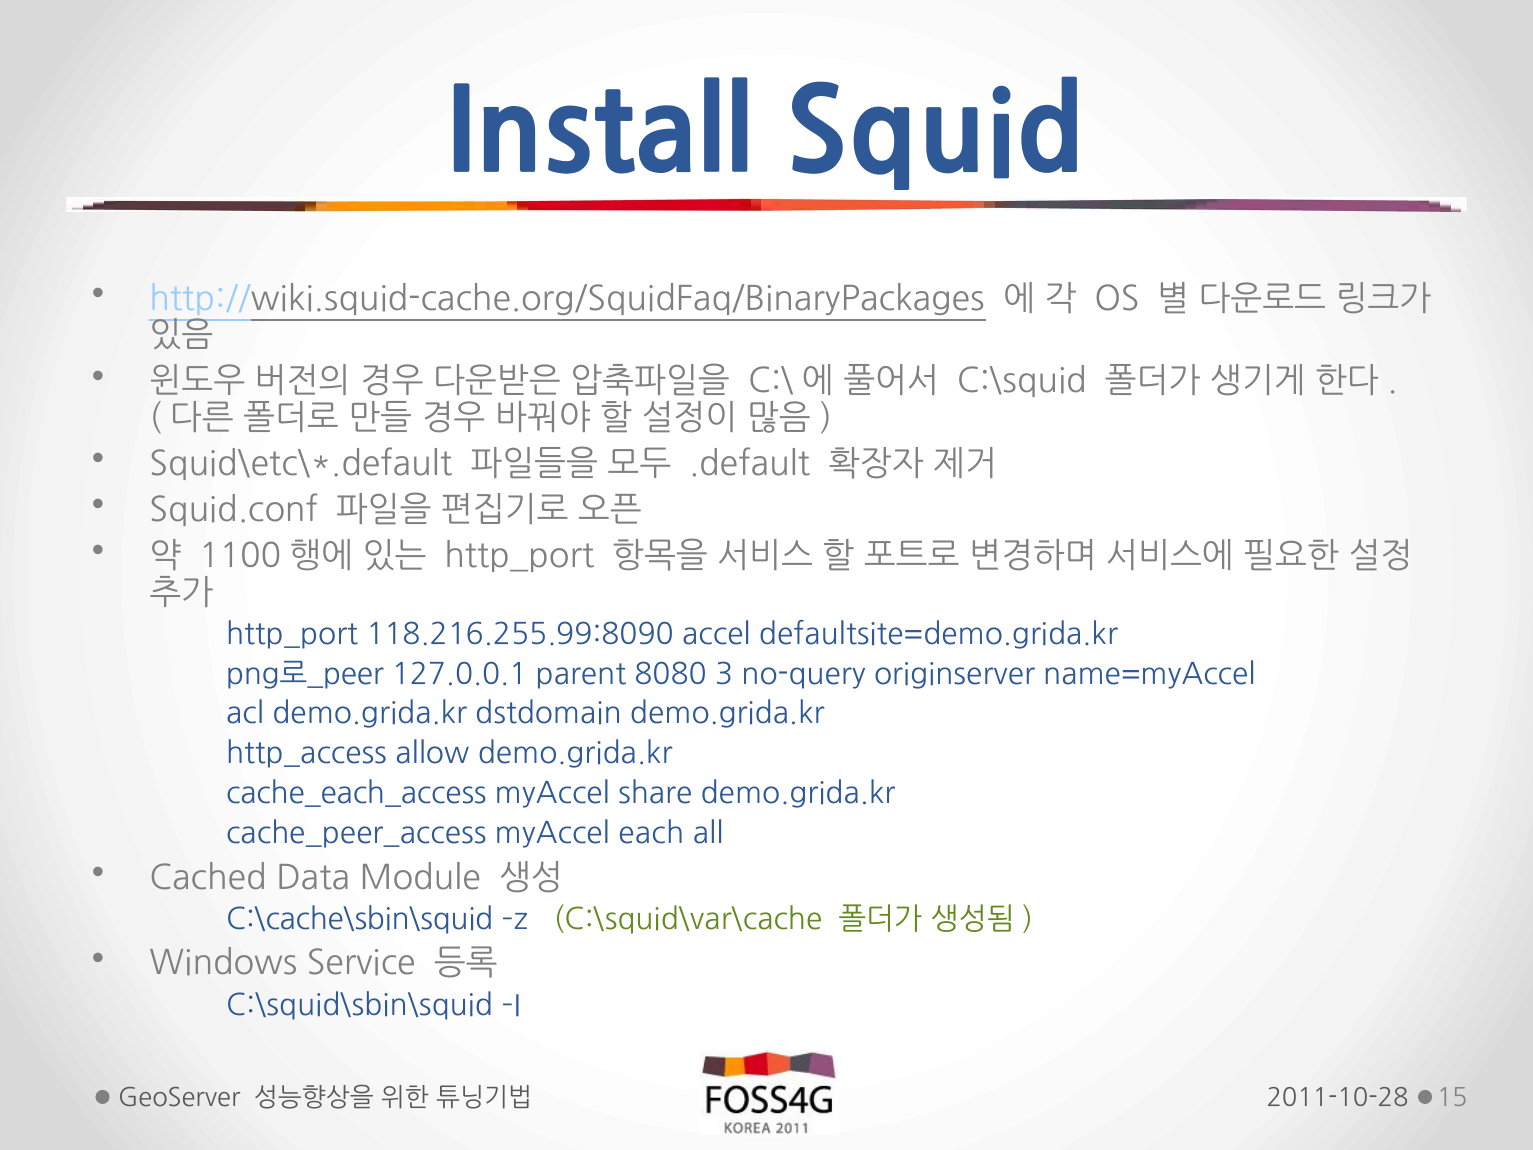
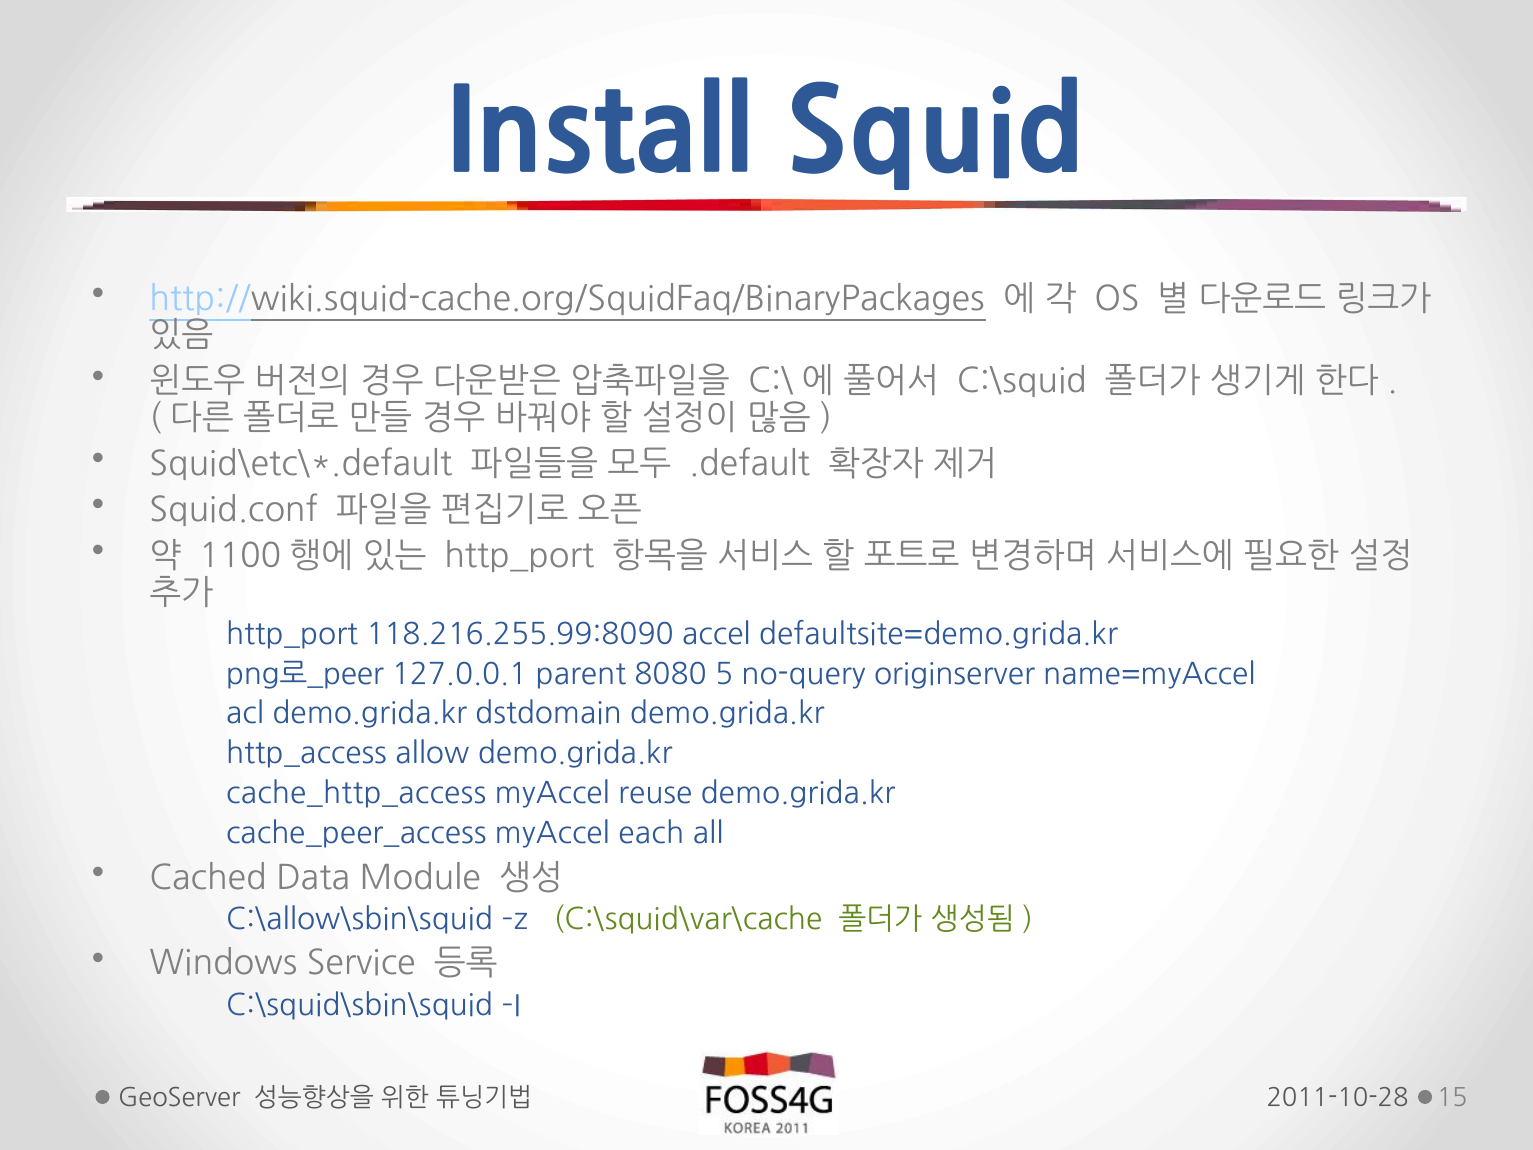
3: 3 -> 5
cache_each_access: cache_each_access -> cache_http_access
share: share -> reuse
C:\cache\sbin\squid: C:\cache\sbin\squid -> C:\allow\sbin\squid
